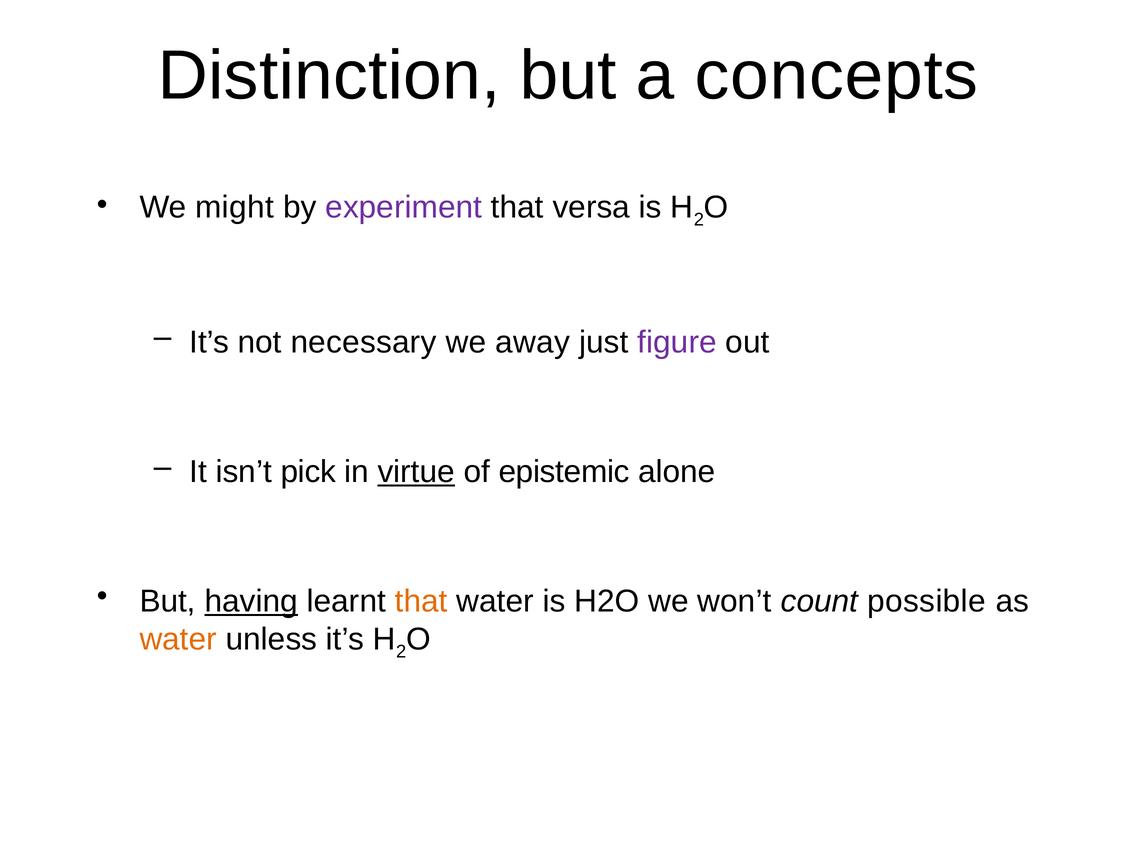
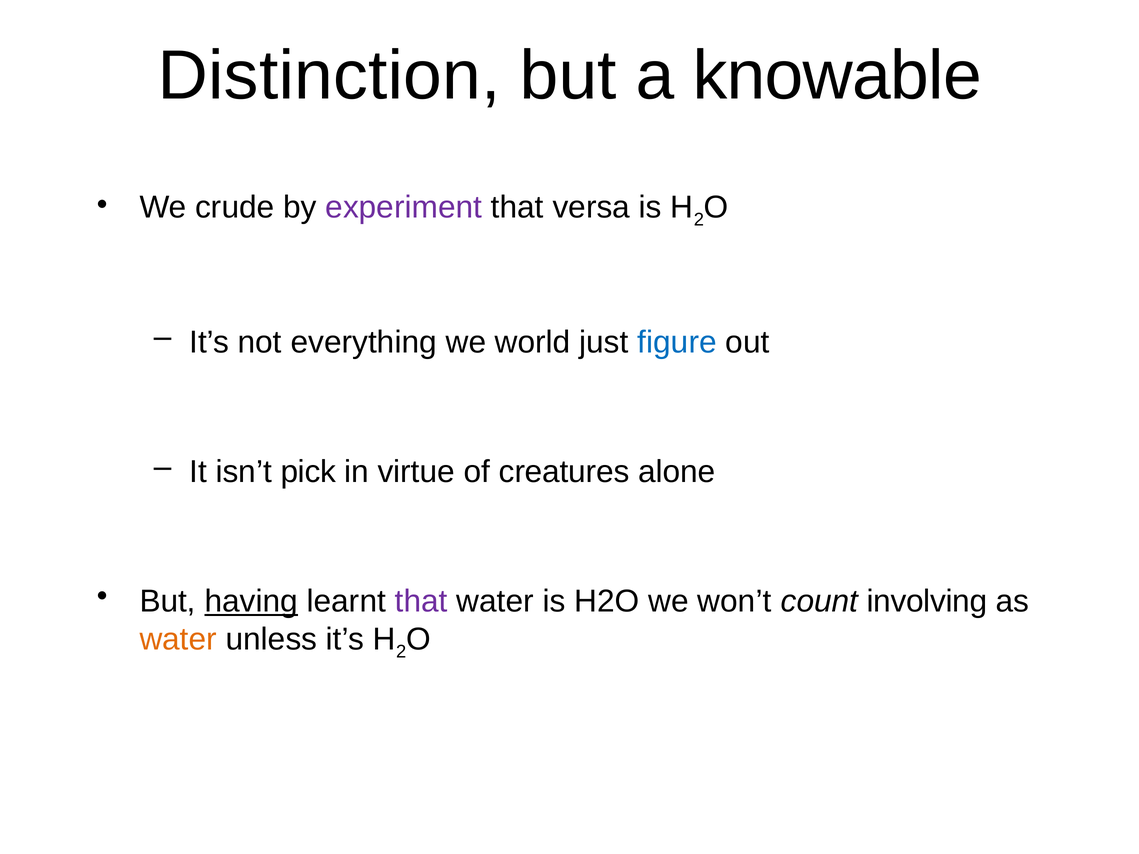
concepts: concepts -> knowable
might: might -> crude
necessary: necessary -> everything
away: away -> world
figure colour: purple -> blue
virtue underline: present -> none
epistemic: epistemic -> creatures
that at (421, 602) colour: orange -> purple
possible: possible -> involving
